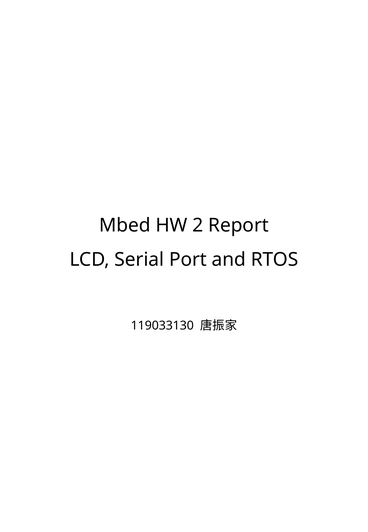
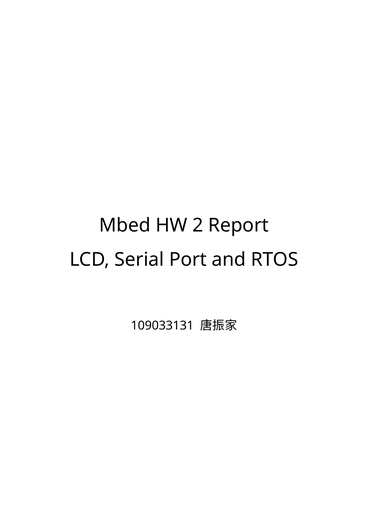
119033130: 119033130 -> 109033131
